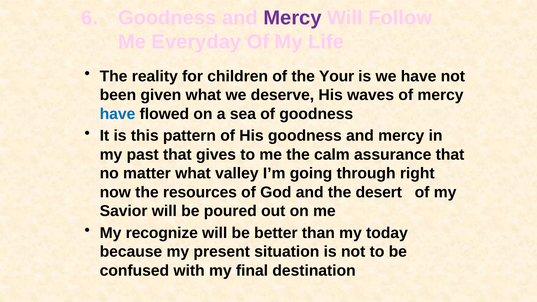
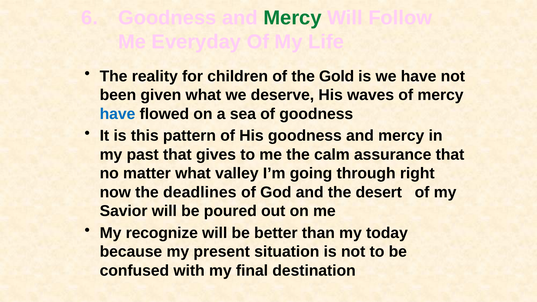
Mercy at (292, 18) colour: purple -> green
Your: Your -> Gold
resources: resources -> deadlines
